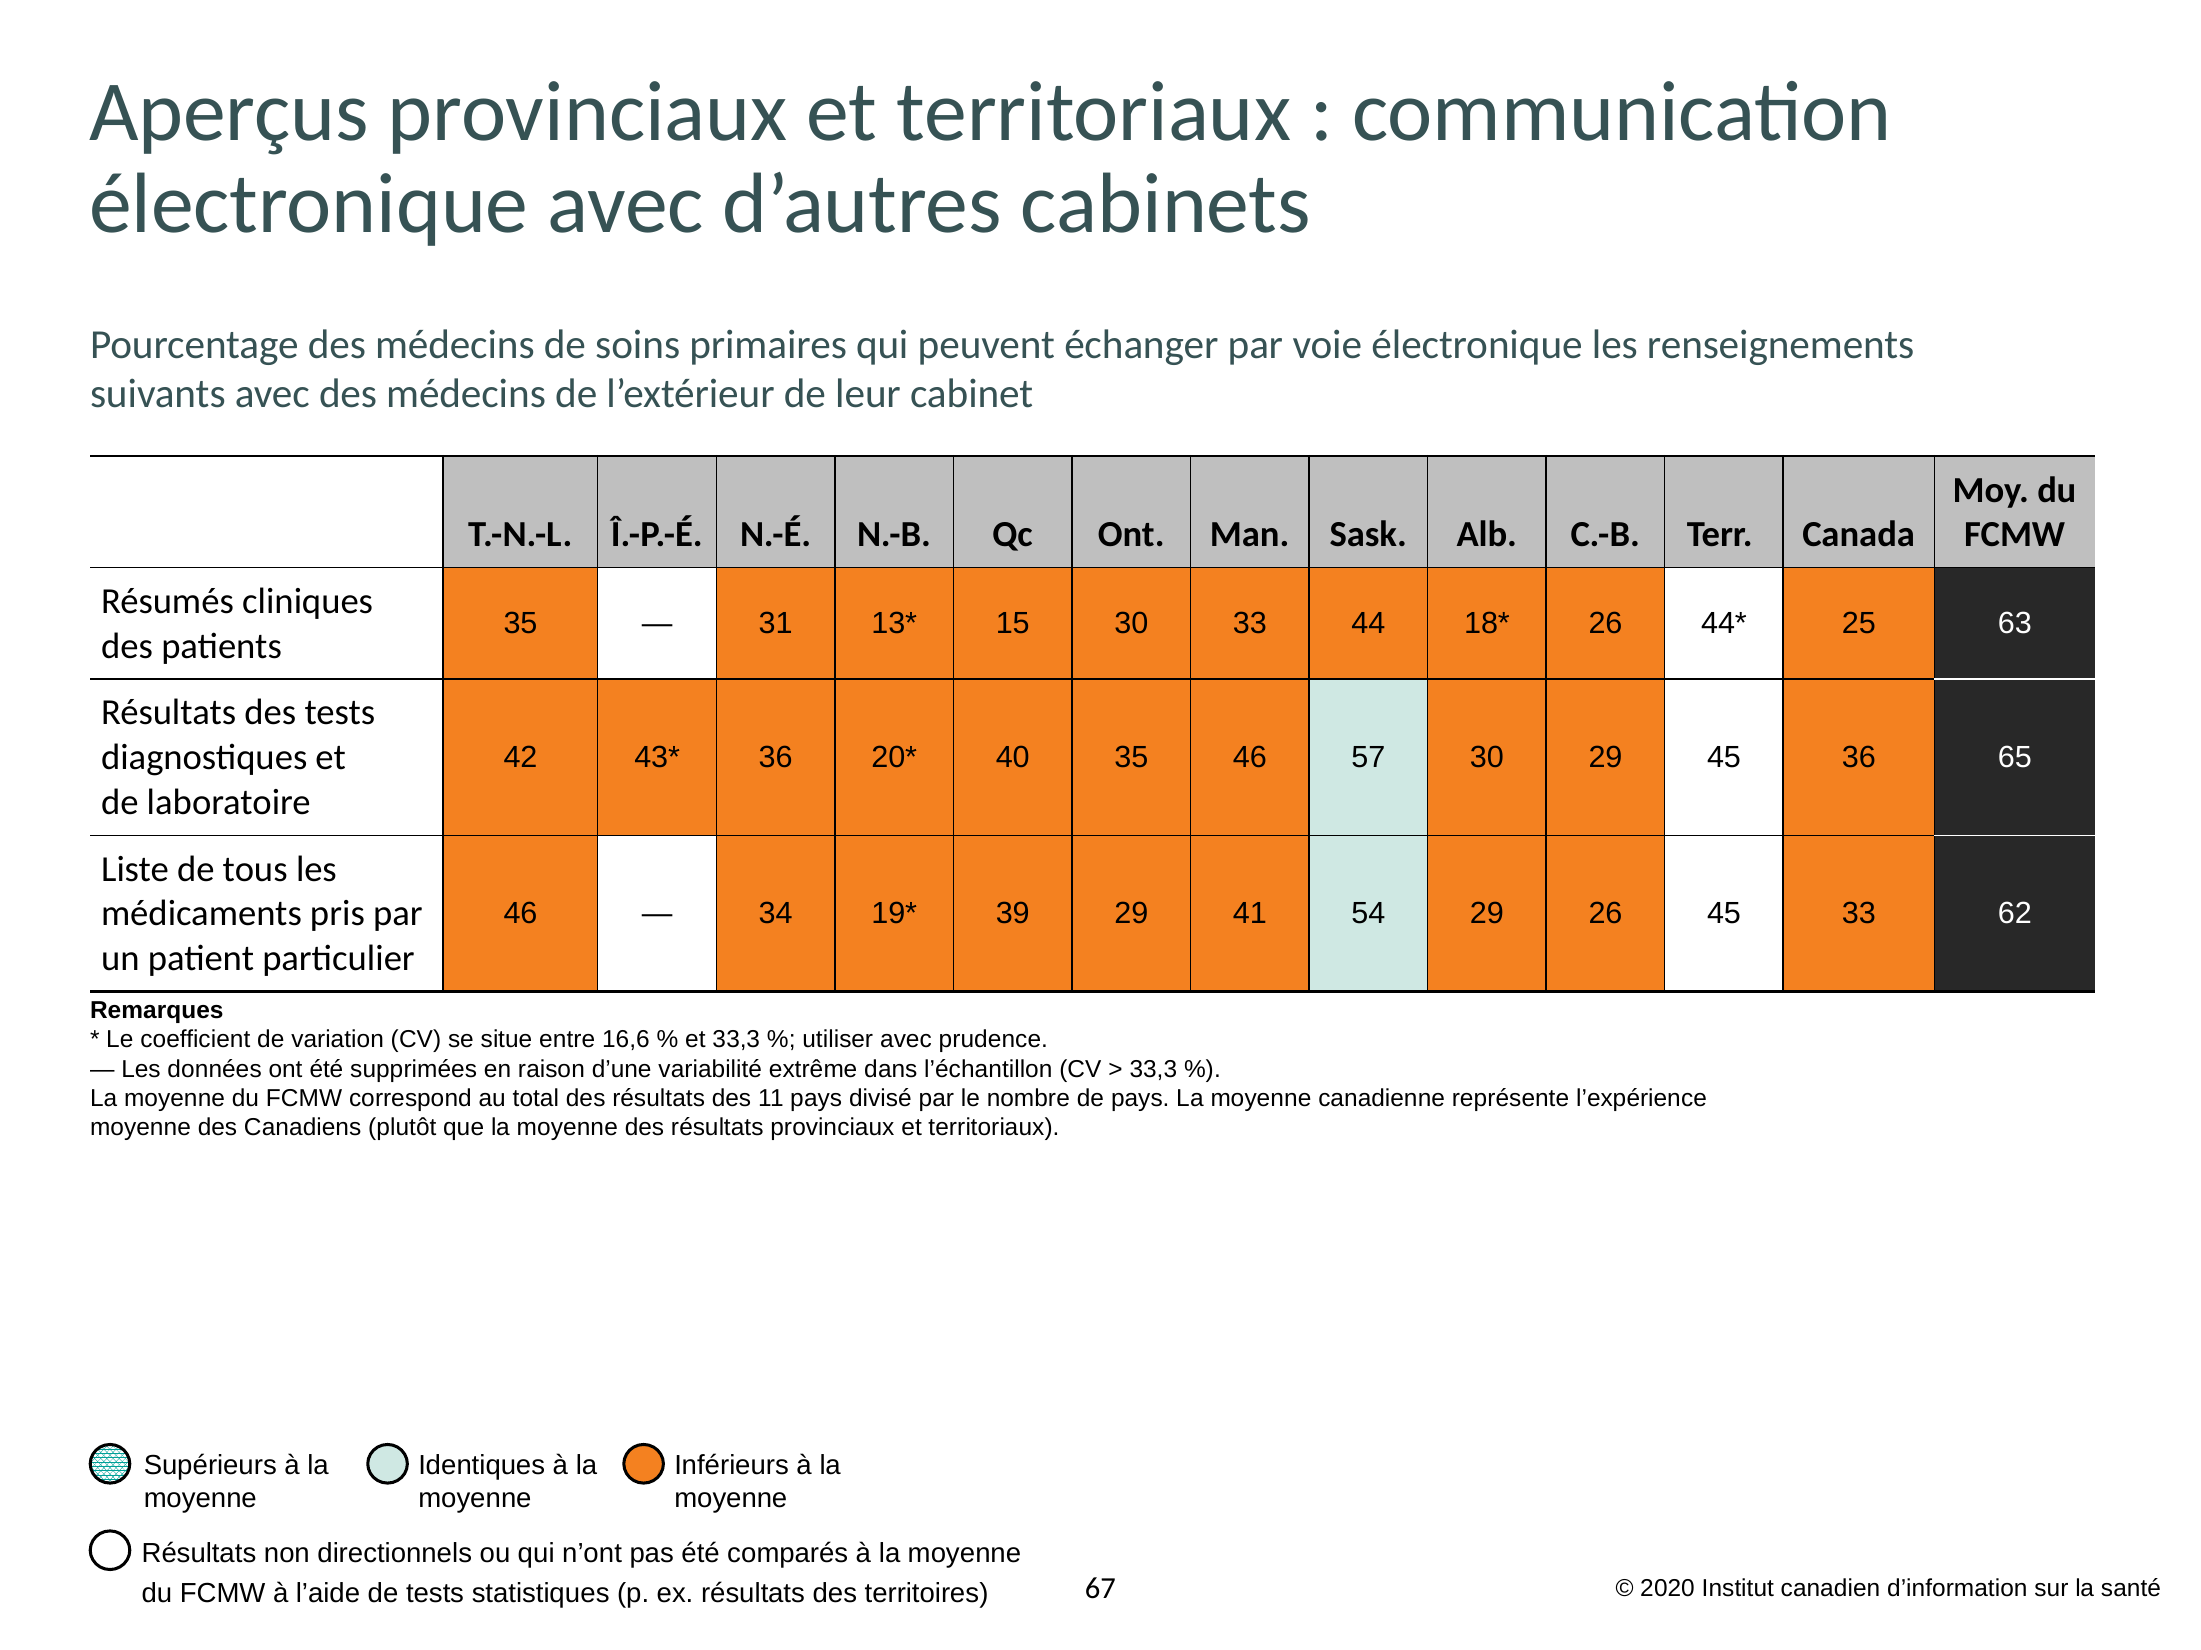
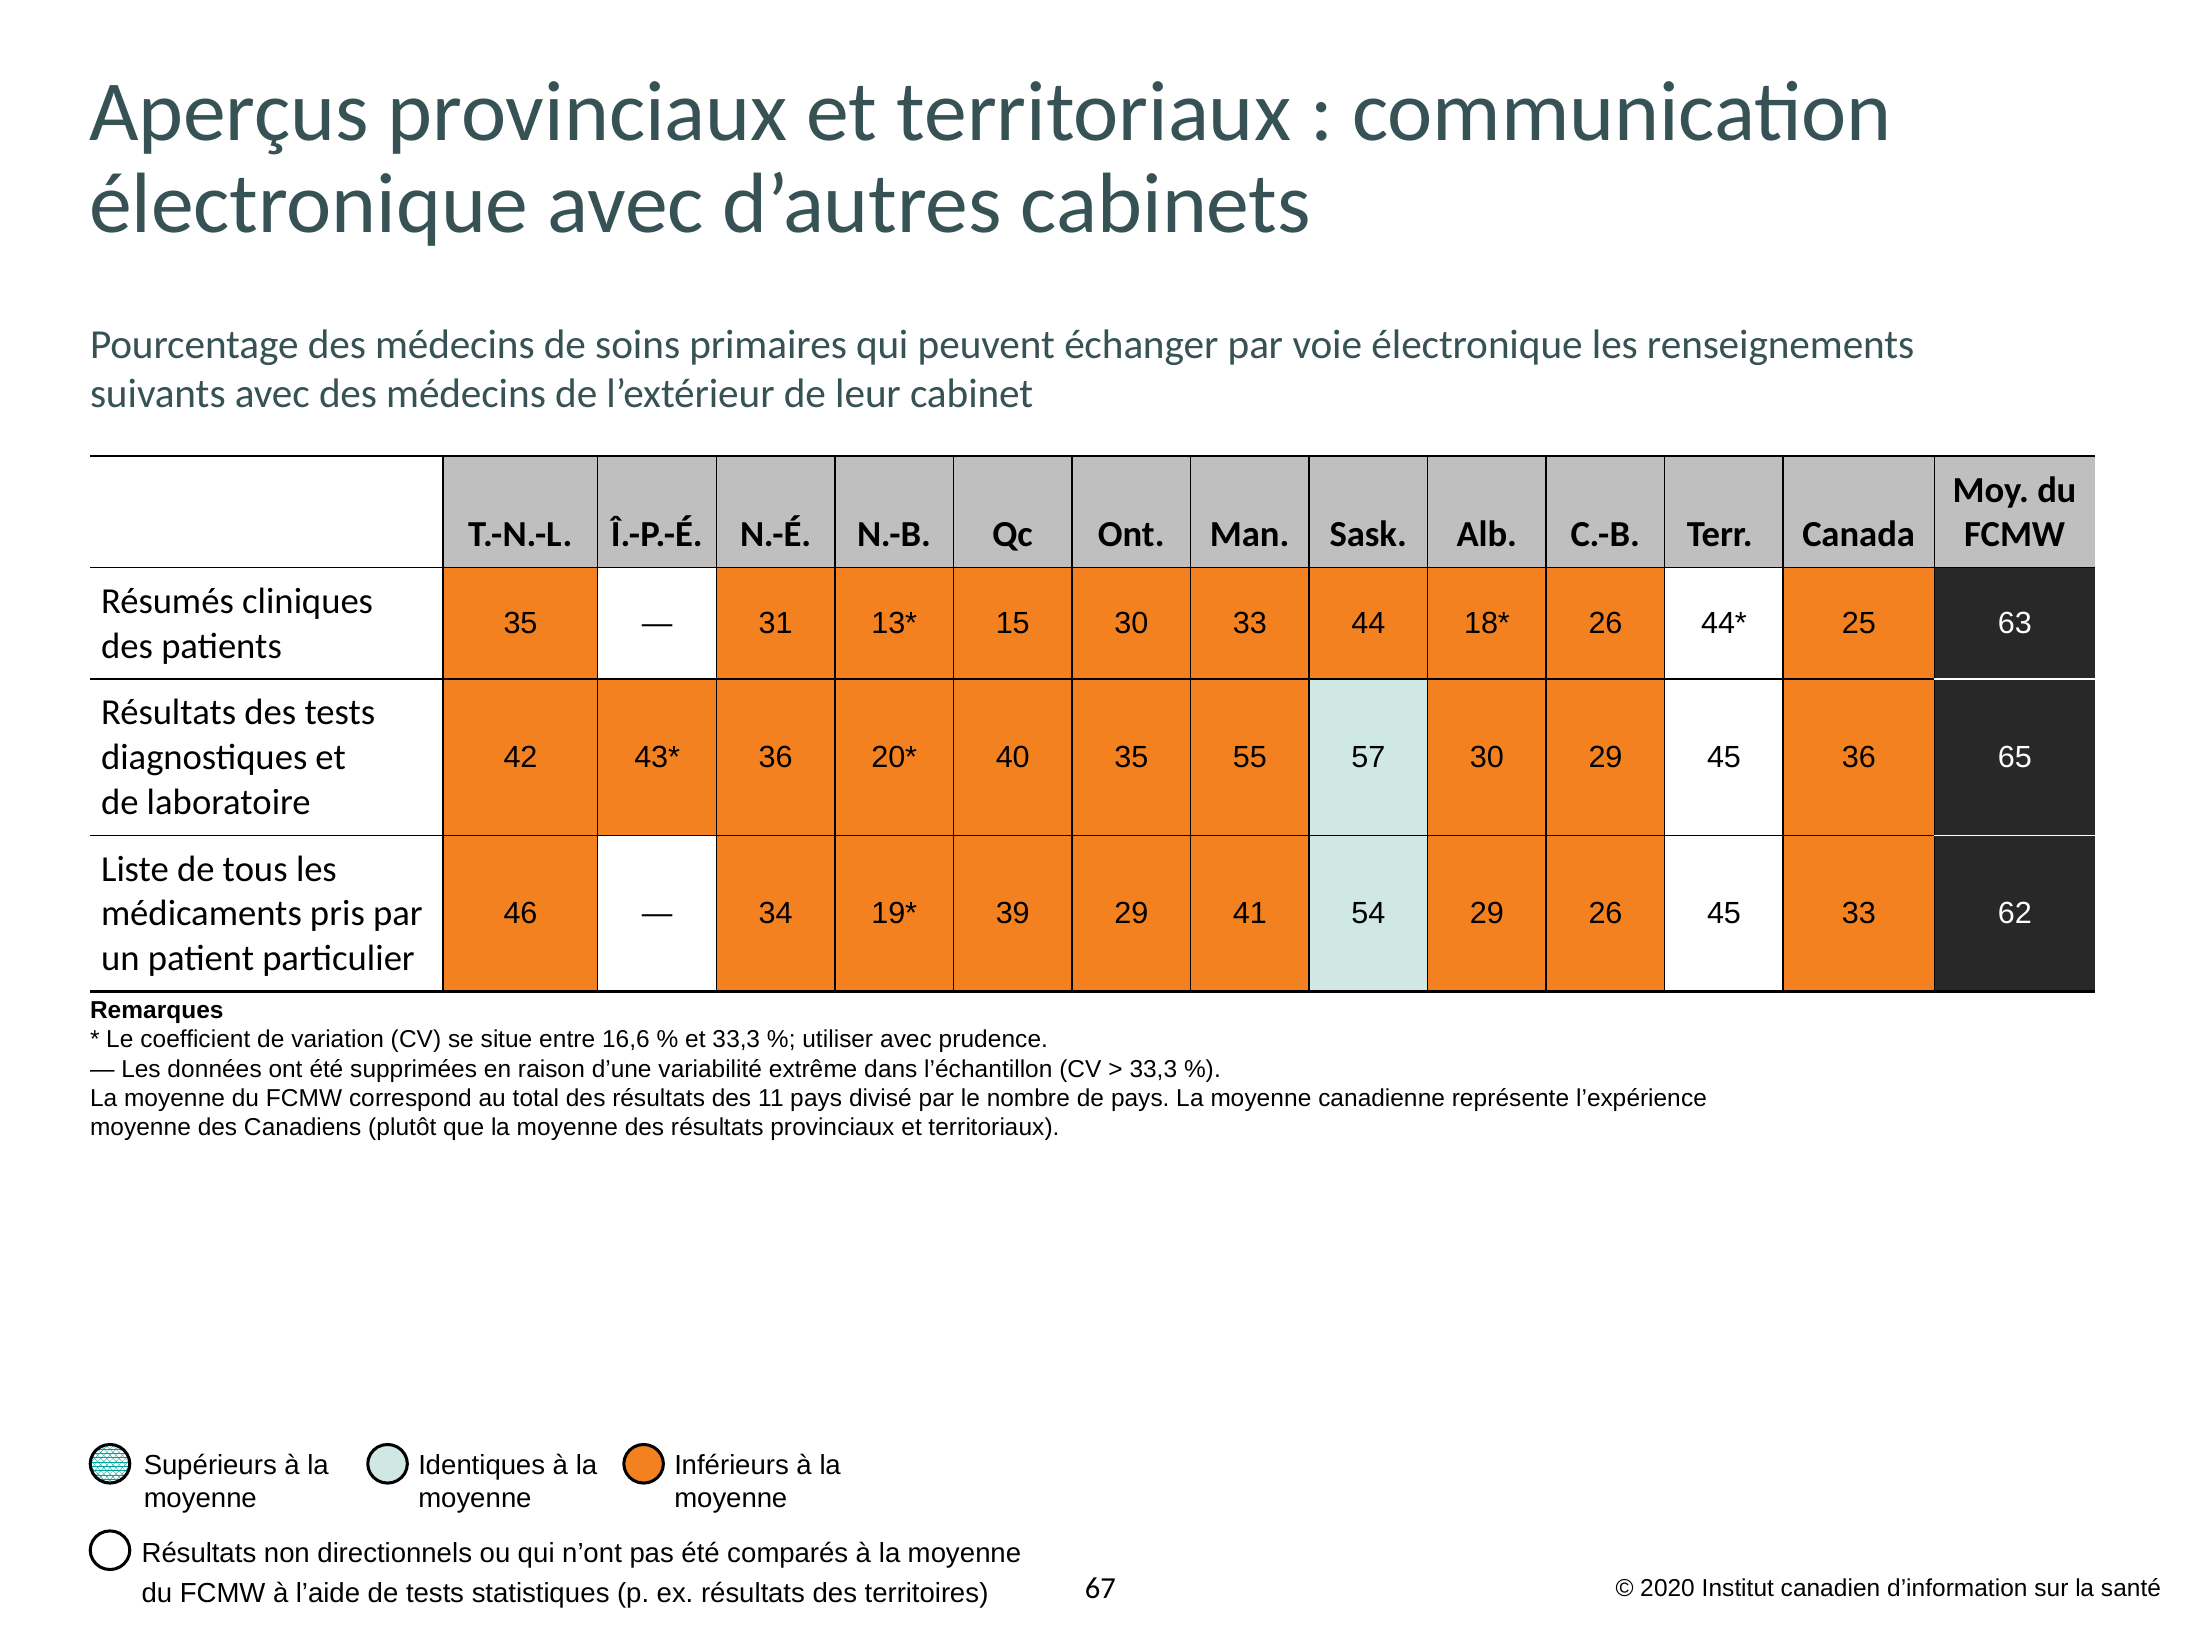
35 46: 46 -> 55
